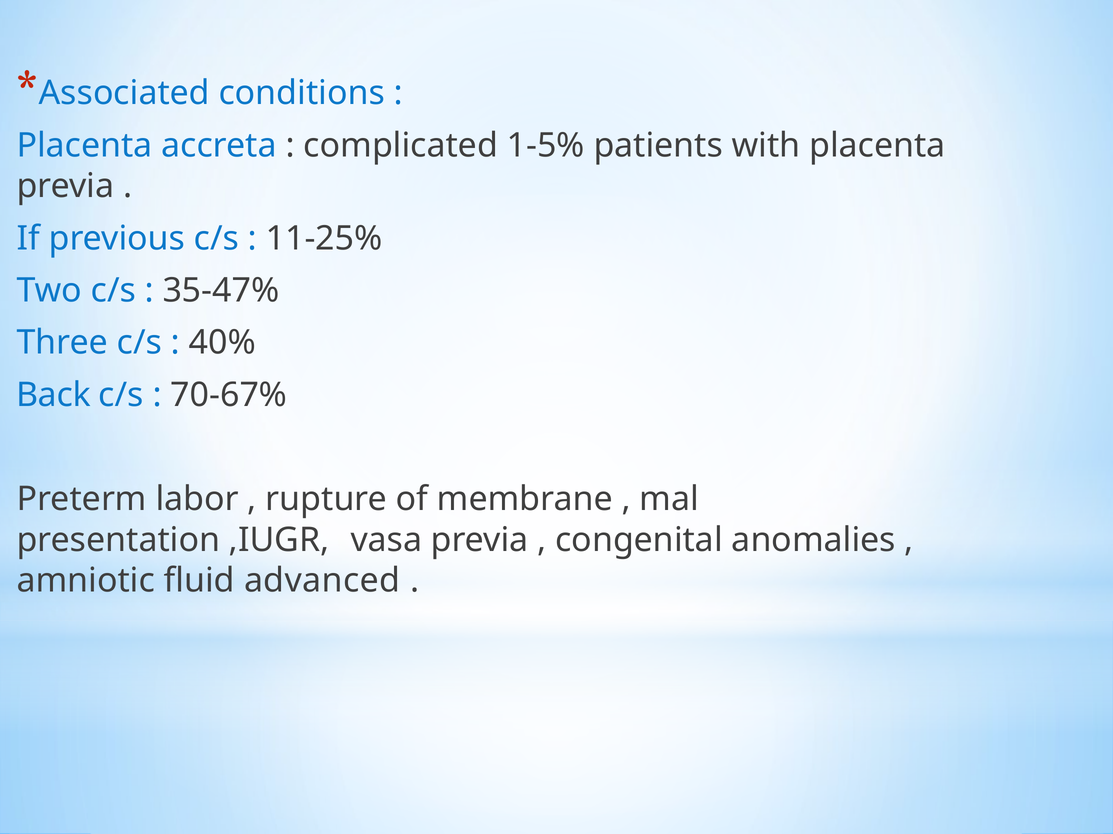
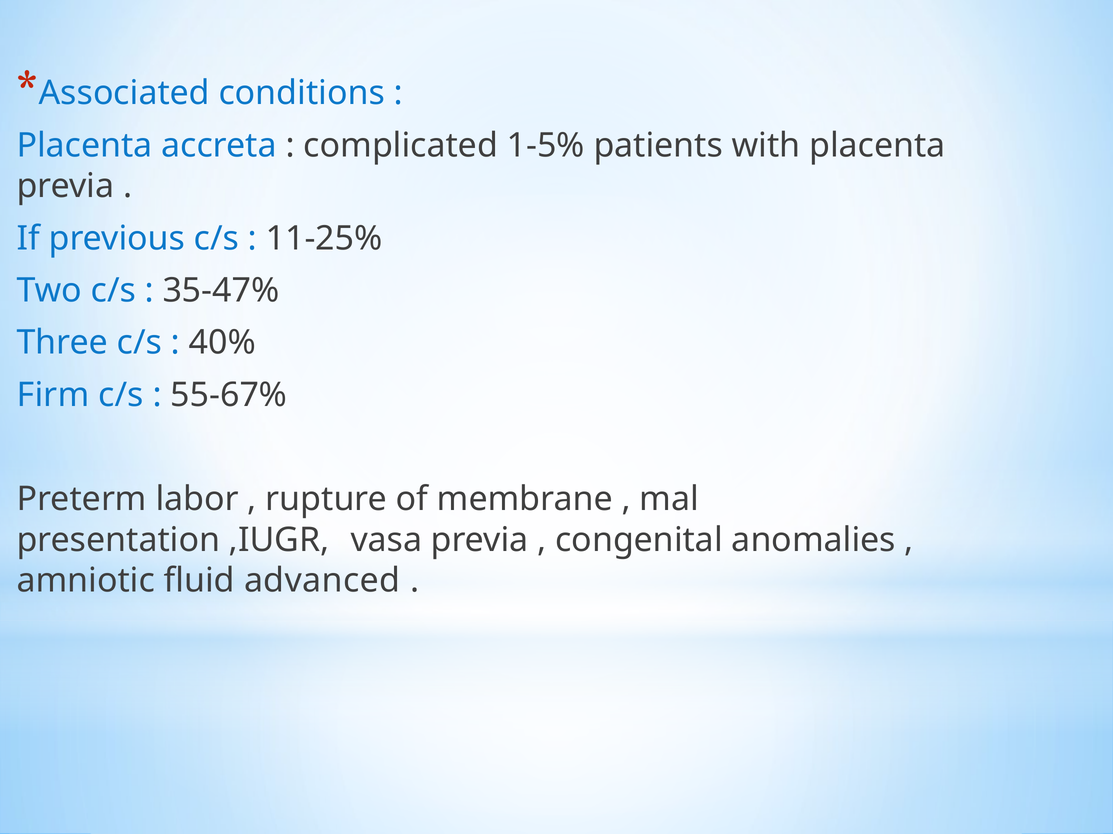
Back: Back -> Firm
70-67%: 70-67% -> 55-67%
